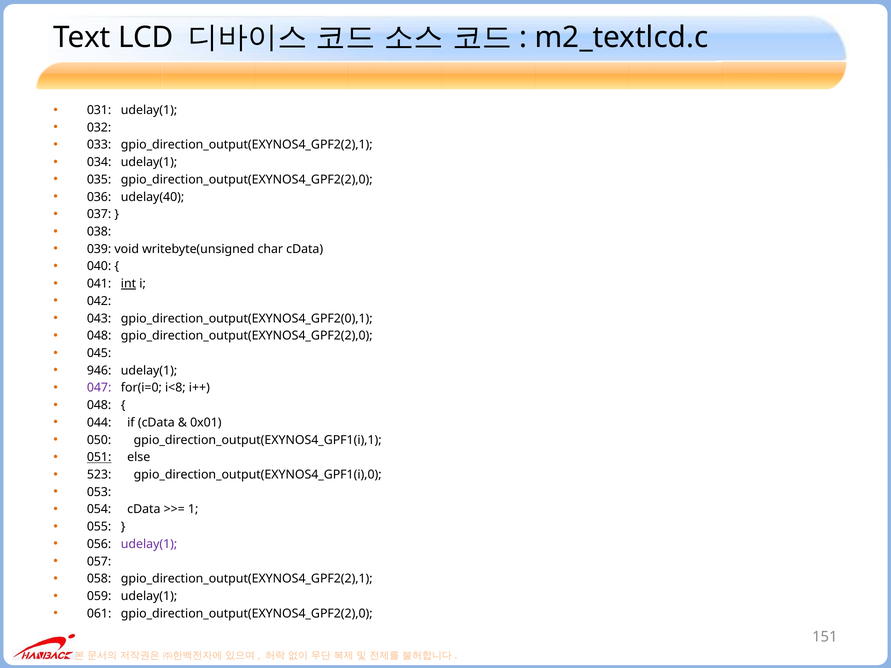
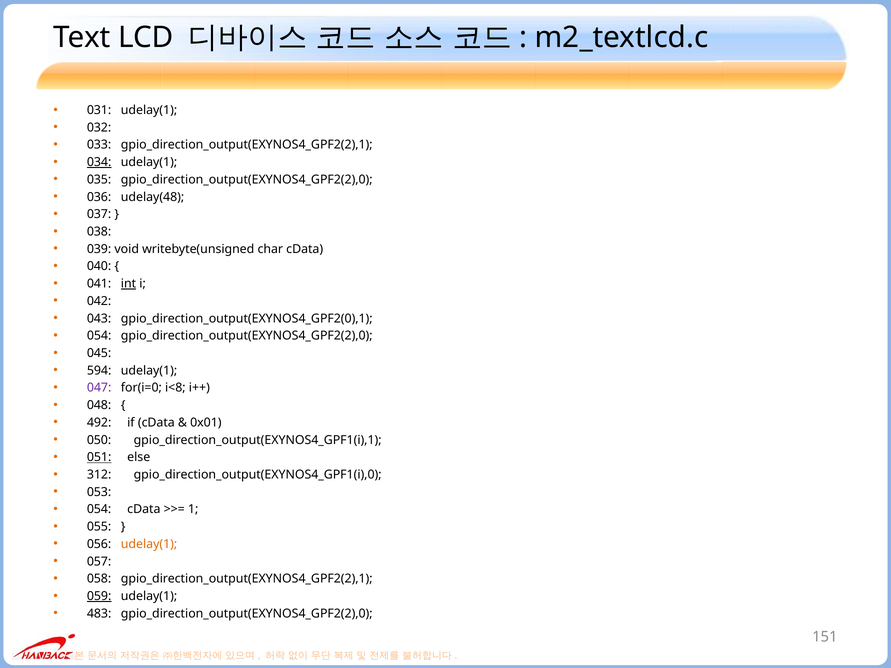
034 underline: none -> present
udelay(40: udelay(40 -> udelay(48
048 at (99, 336): 048 -> 054
946: 946 -> 594
044: 044 -> 492
523: 523 -> 312
udelay(1 at (149, 544) colour: purple -> orange
059 underline: none -> present
061: 061 -> 483
